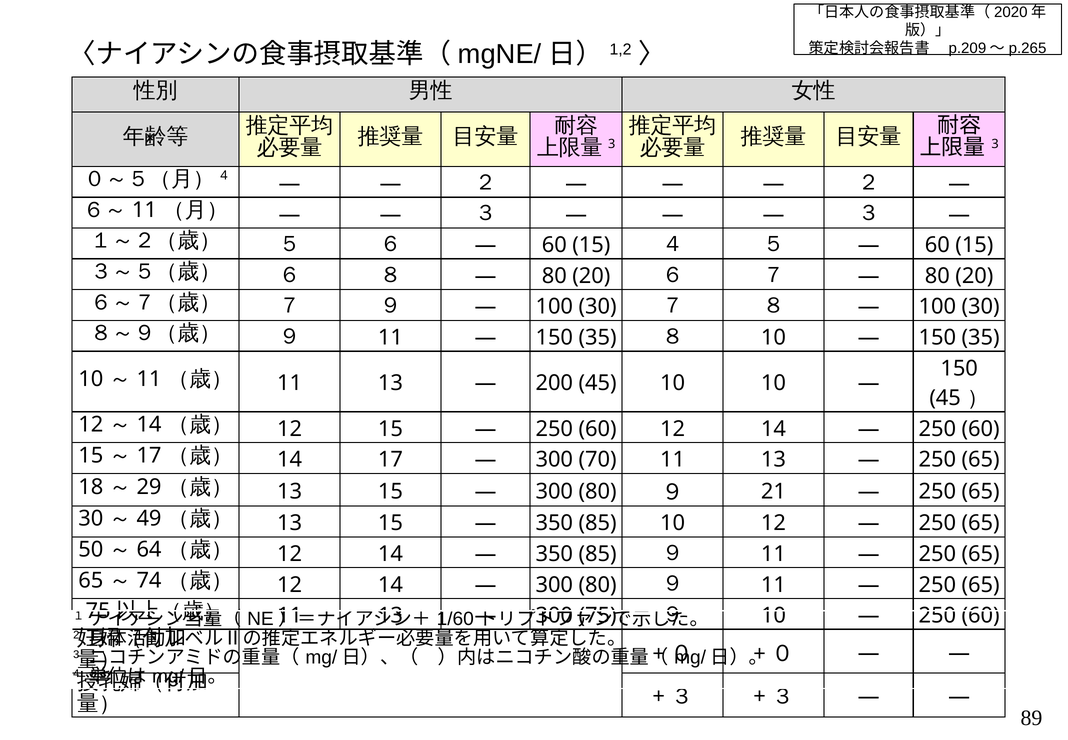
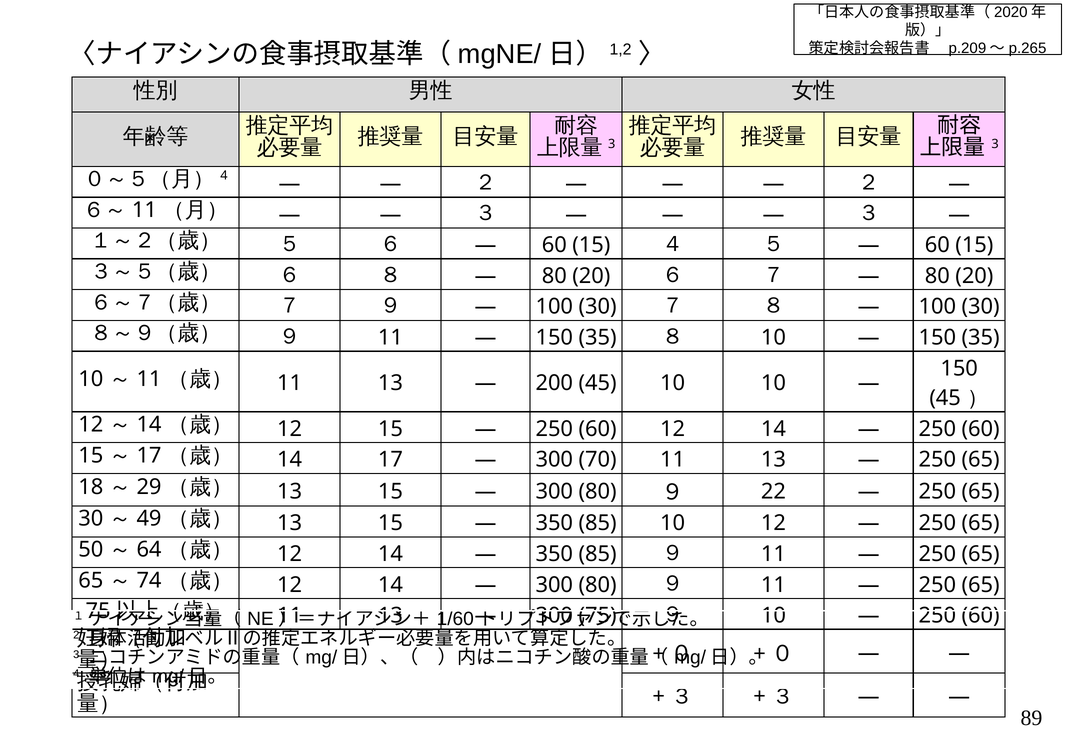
21: 21 -> 22
